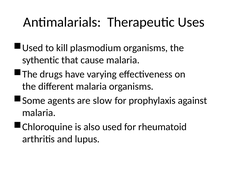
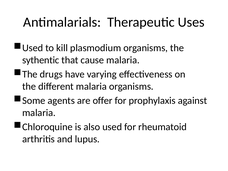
slow: slow -> offer
